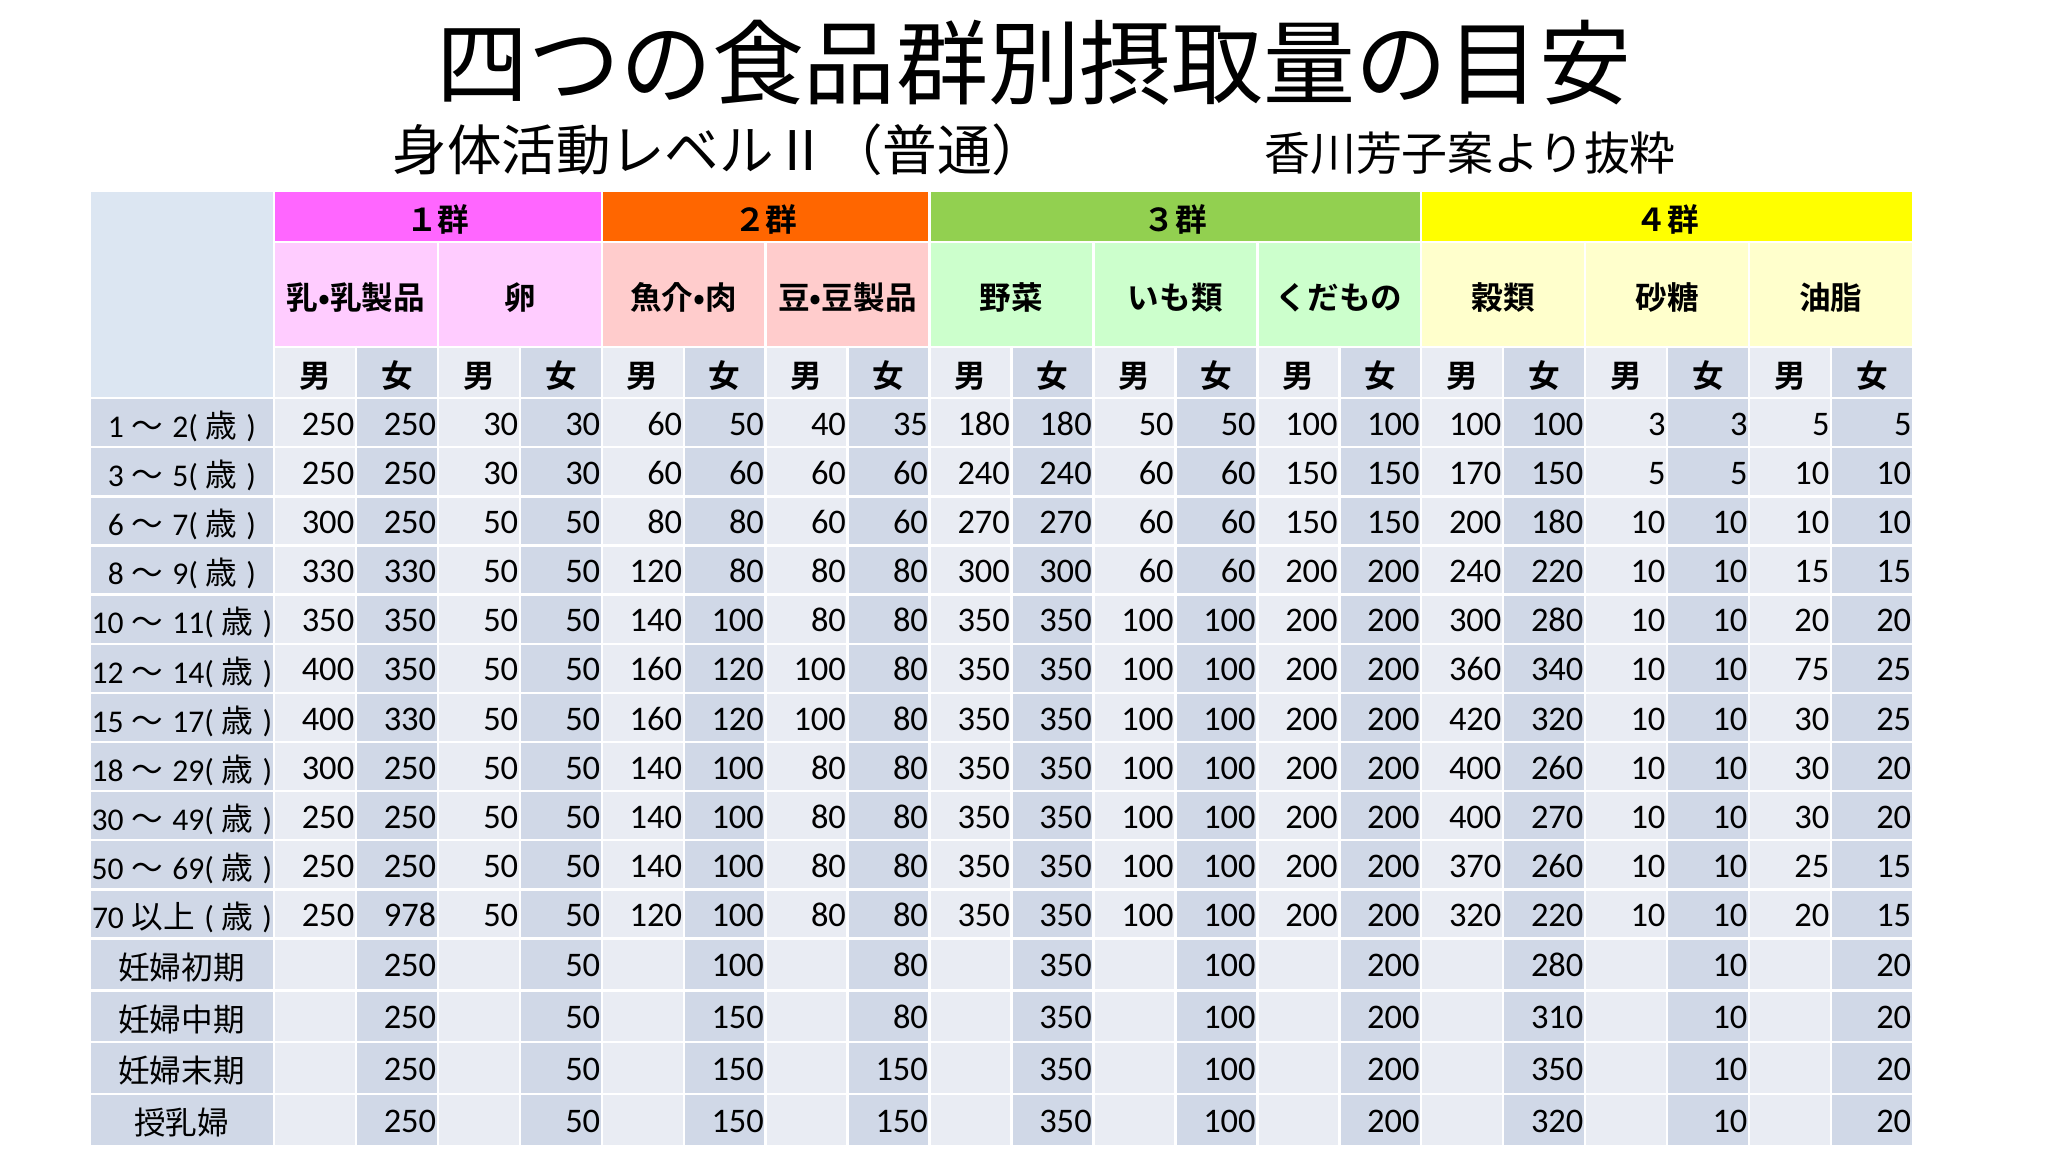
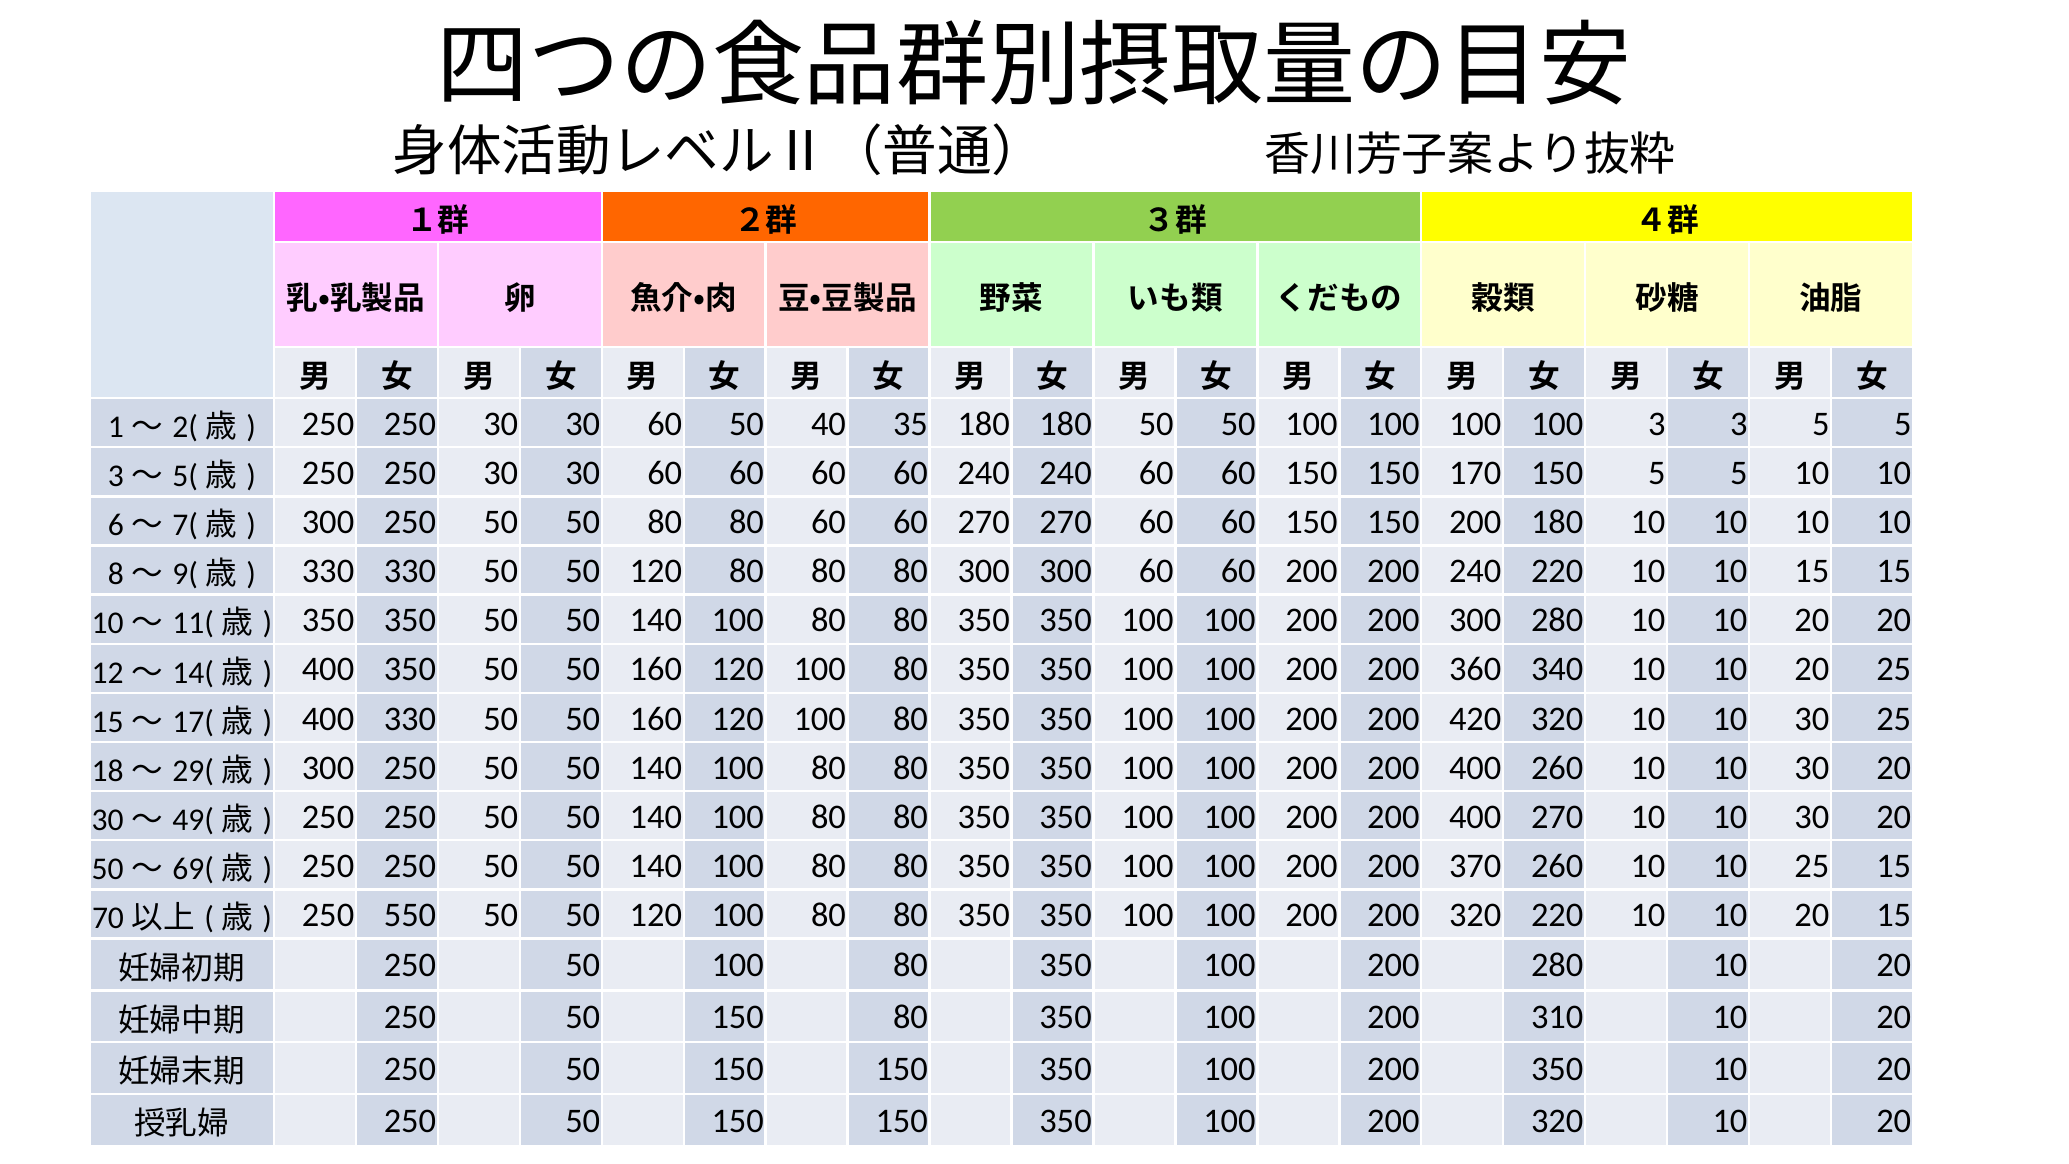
340 10 10 75: 75 -> 20
978: 978 -> 550
